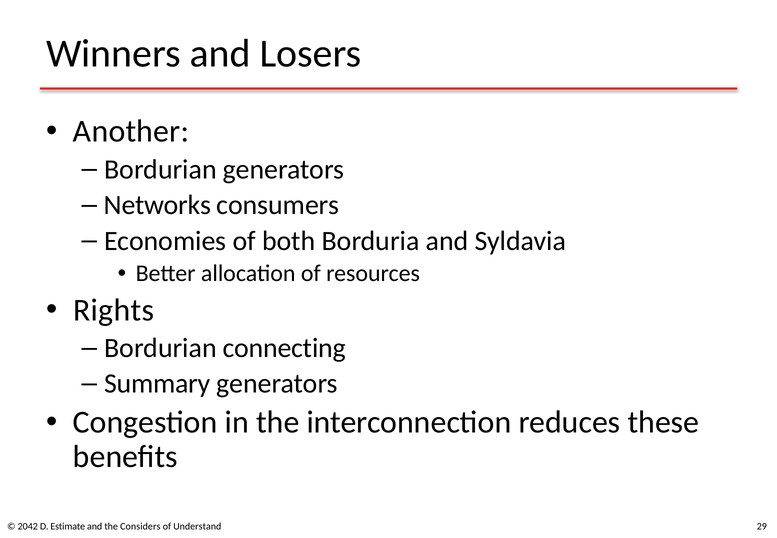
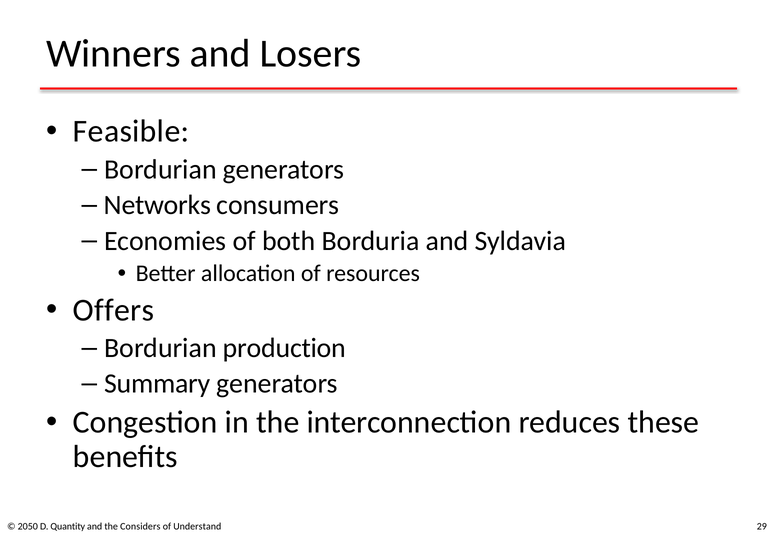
Another: Another -> Feasible
Rights: Rights -> Offers
connecting: connecting -> production
2042: 2042 -> 2050
Estimate: Estimate -> Quantity
